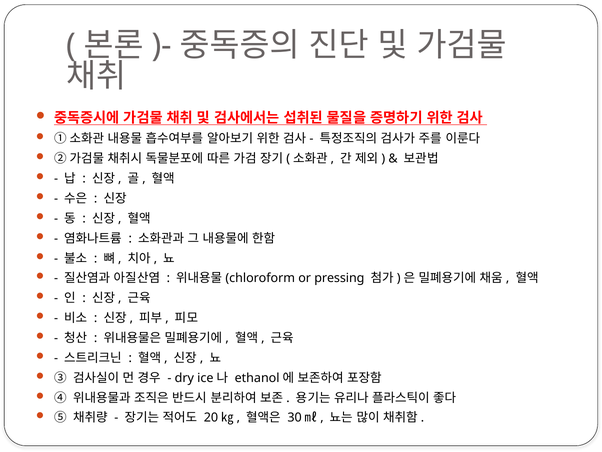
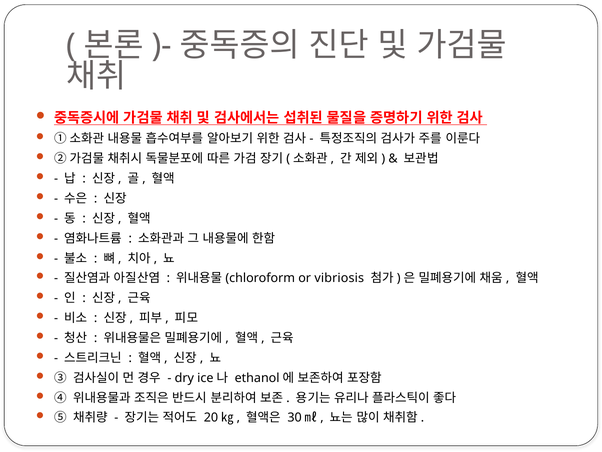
pressing: pressing -> vibriosis
